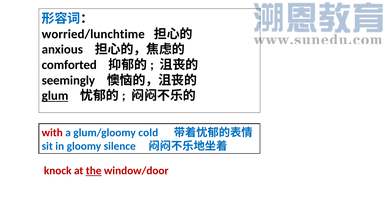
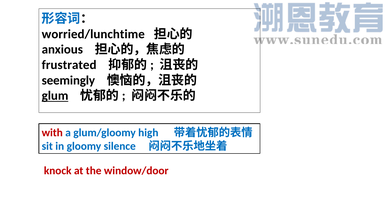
comforted: comforted -> frustrated
cold: cold -> high
the underline: present -> none
